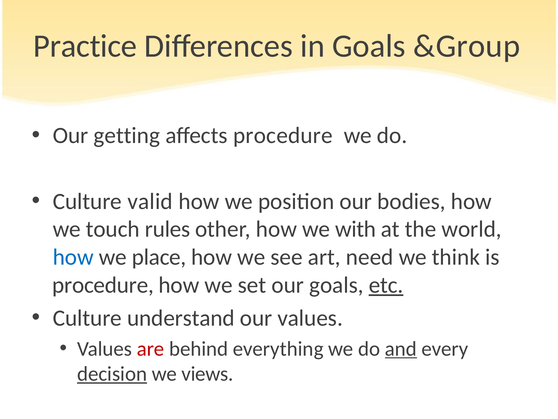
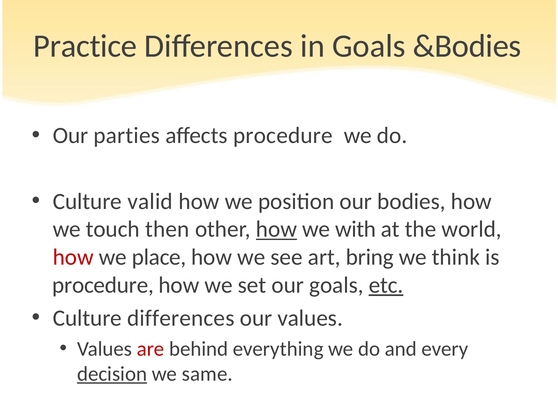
&Group: &Group -> &Bodies
getting: getting -> parties
rules: rules -> then
how at (276, 229) underline: none -> present
how at (73, 257) colour: blue -> red
need: need -> bring
Culture understand: understand -> differences
and underline: present -> none
views: views -> same
